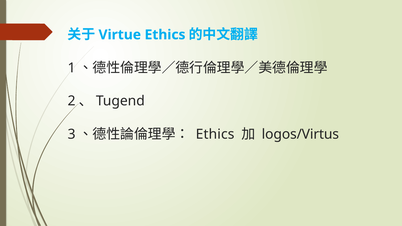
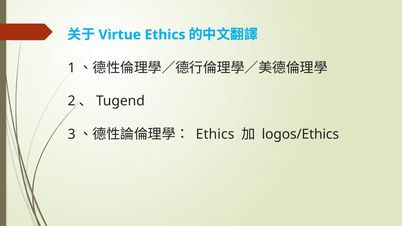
logos/Virtus: logos/Virtus -> logos/Ethics
